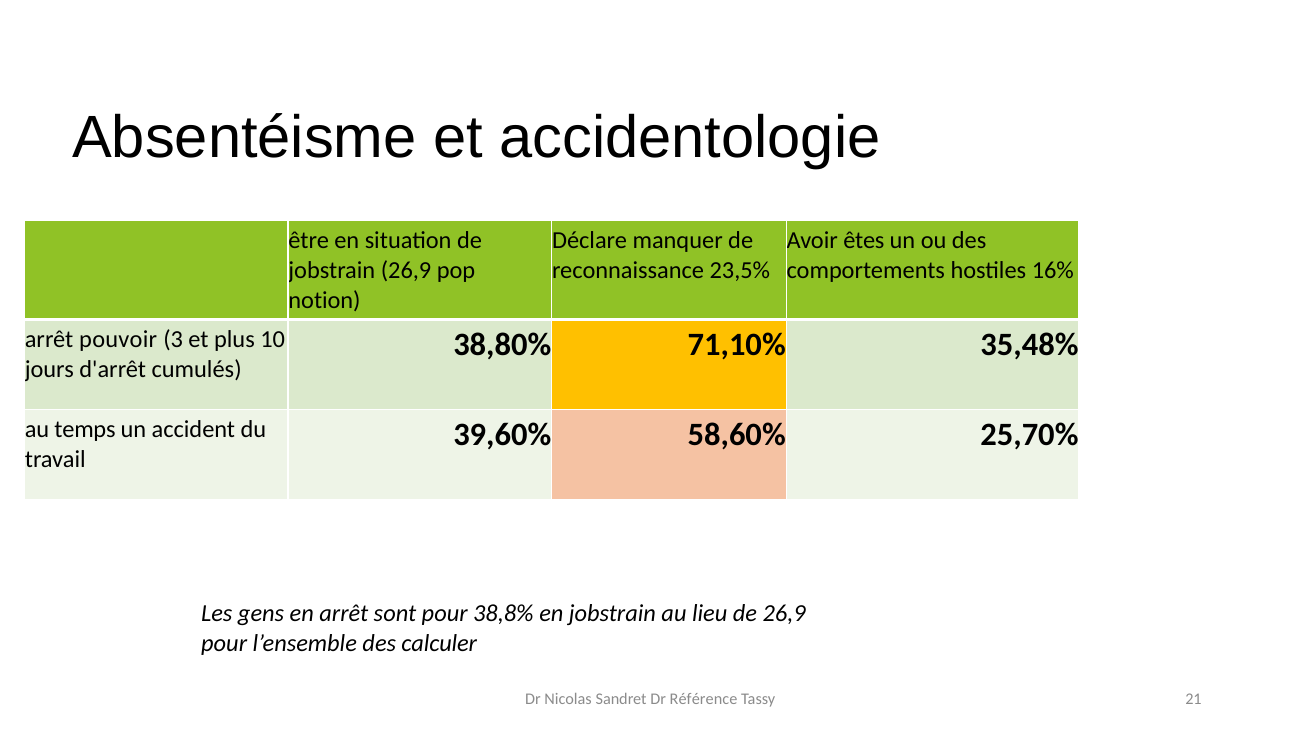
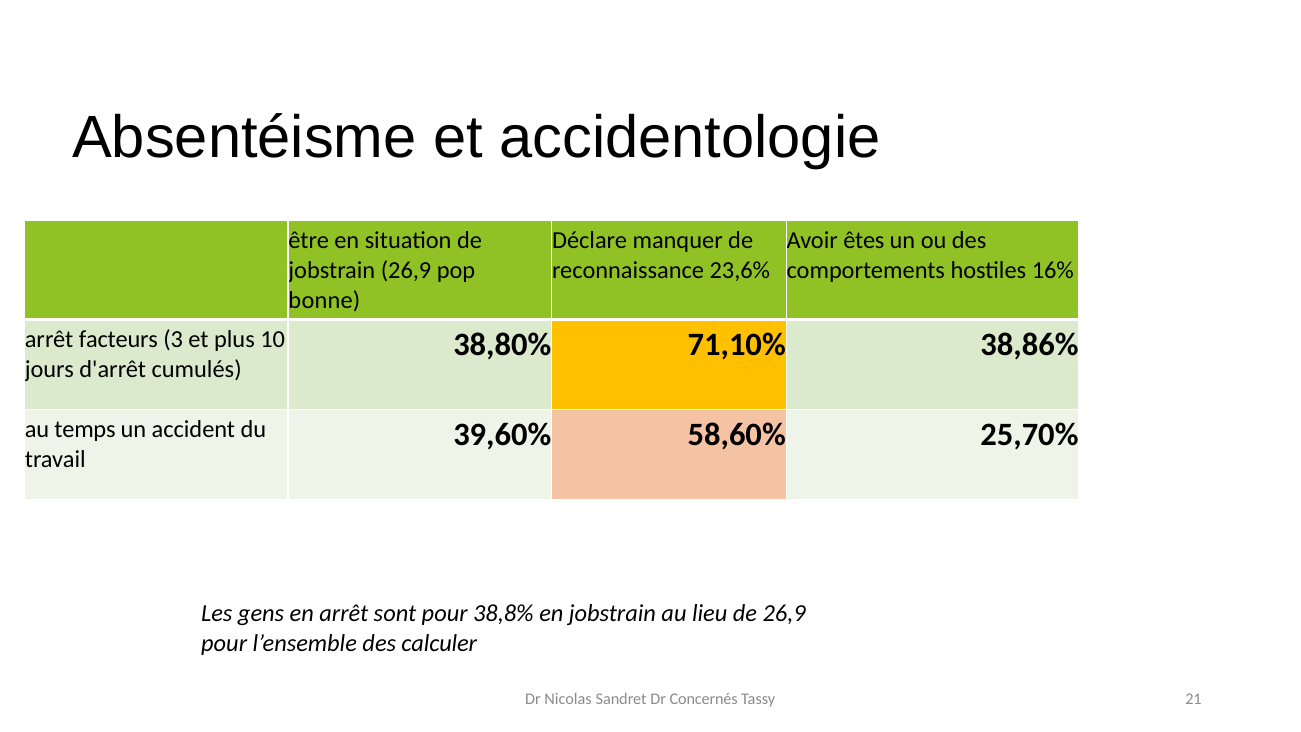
23,5%: 23,5% -> 23,6%
notion: notion -> bonne
pouvoir: pouvoir -> facteurs
35,48%: 35,48% -> 38,86%
Référence: Référence -> Concernés
